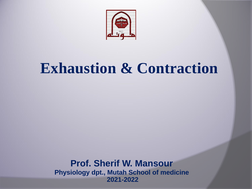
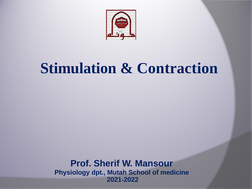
Exhaustion: Exhaustion -> Stimulation
